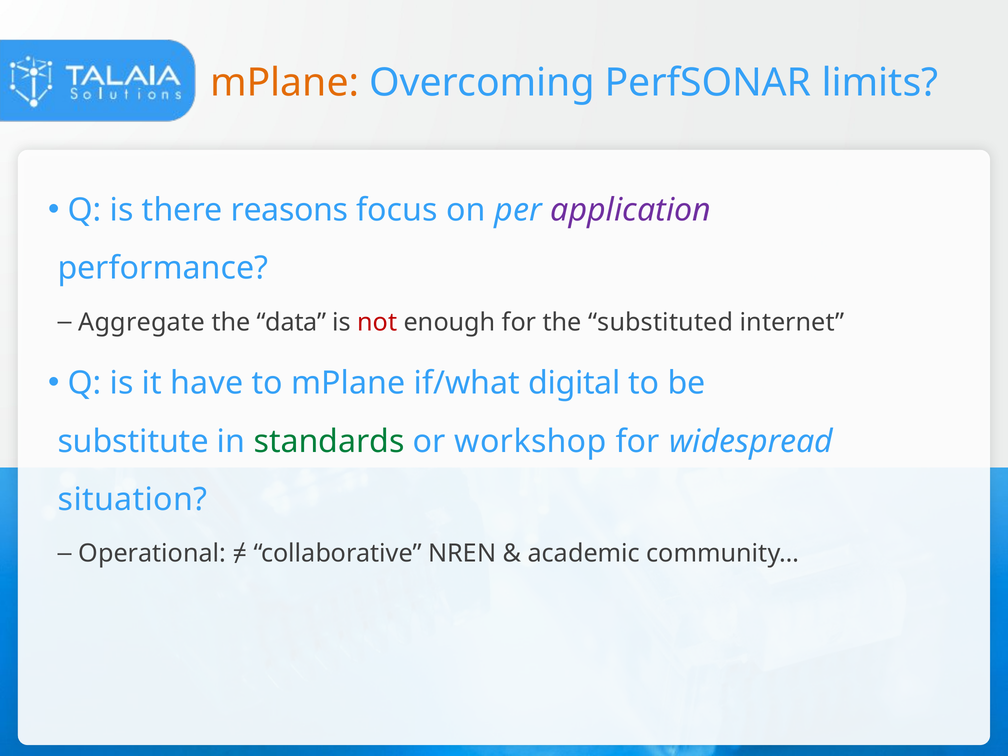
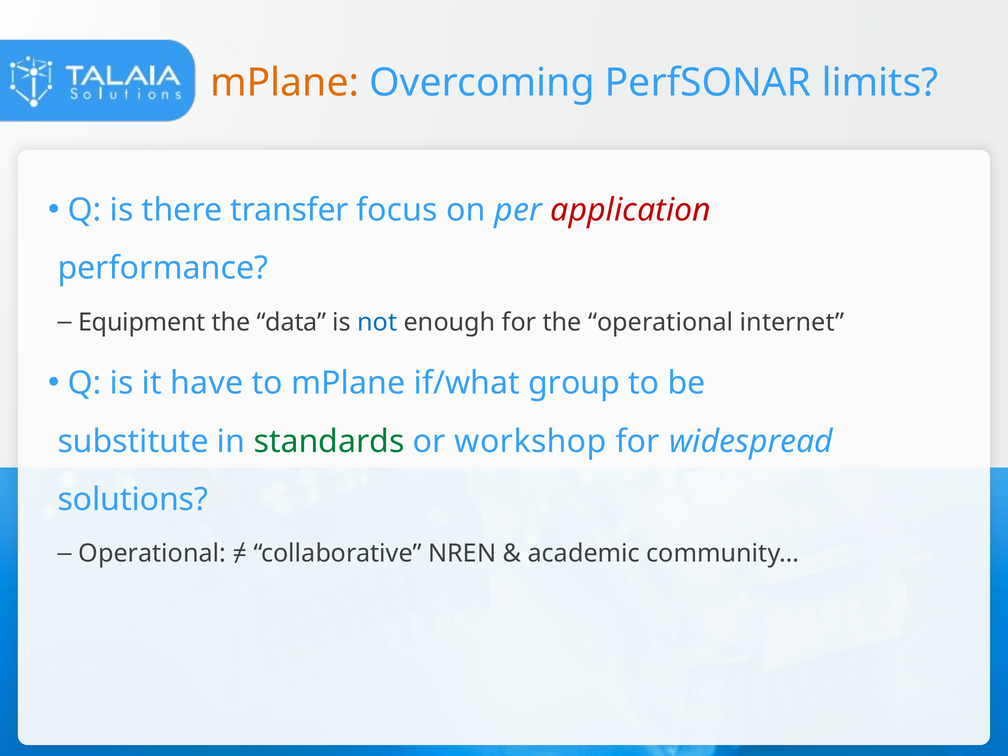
reasons: reasons -> transfer
application colour: purple -> red
Aggregate: Aggregate -> Equipment
not colour: red -> blue
the substituted: substituted -> operational
digital: digital -> group
situation: situation -> solutions
